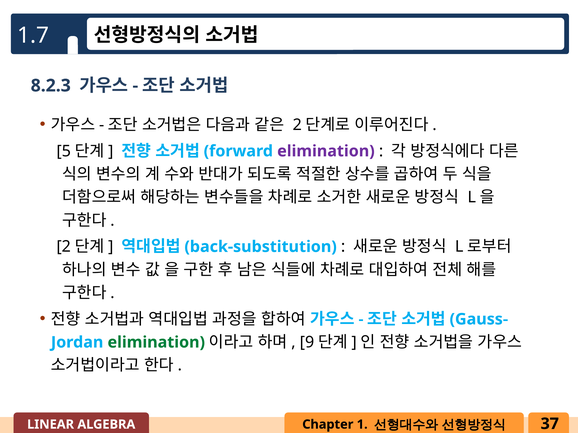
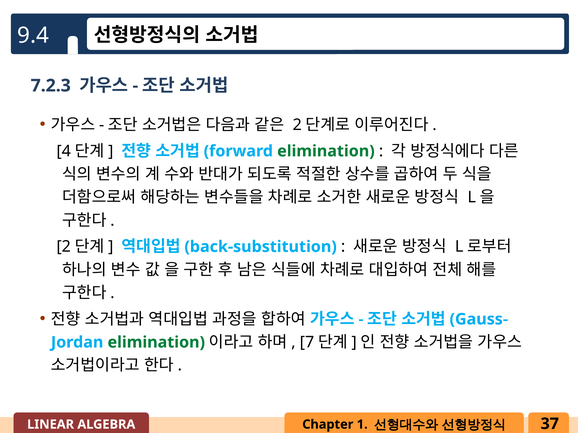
1.7: 1.7 -> 9.4
8.2.3: 8.2.3 -> 7.2.3
5: 5 -> 4
elimination at (326, 151) colour: purple -> green
9: 9 -> 7
